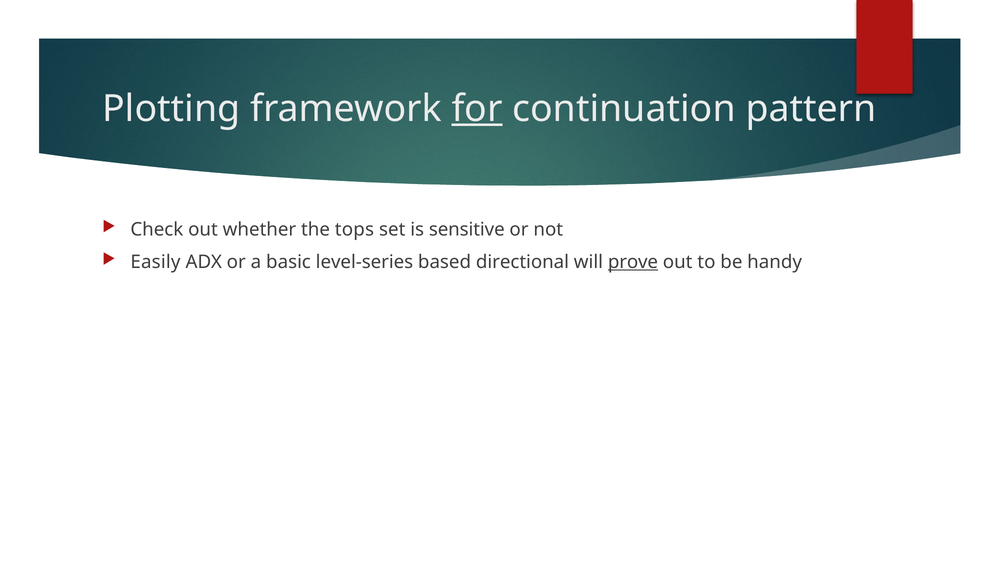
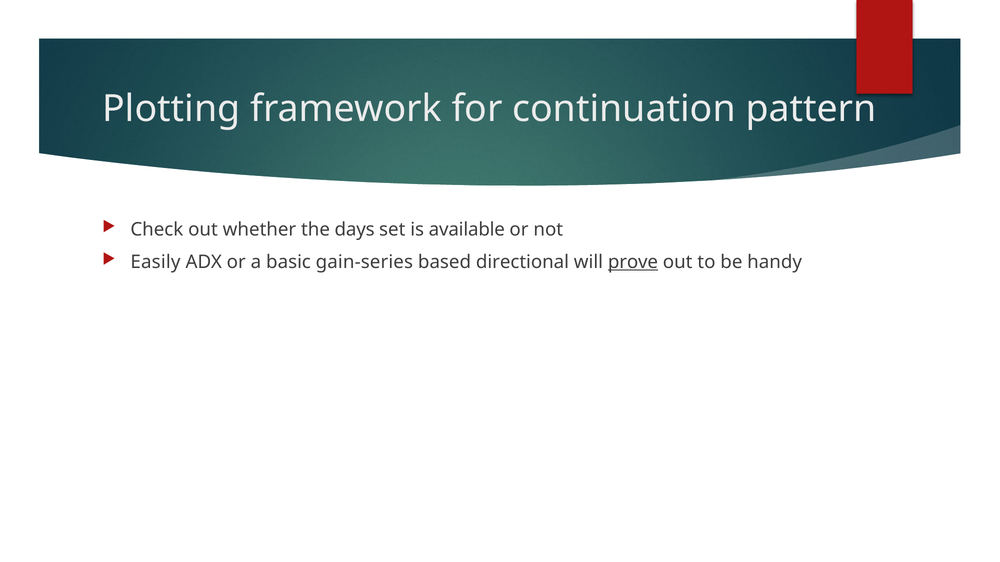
for underline: present -> none
tops: tops -> days
sensitive: sensitive -> available
level-series: level-series -> gain-series
